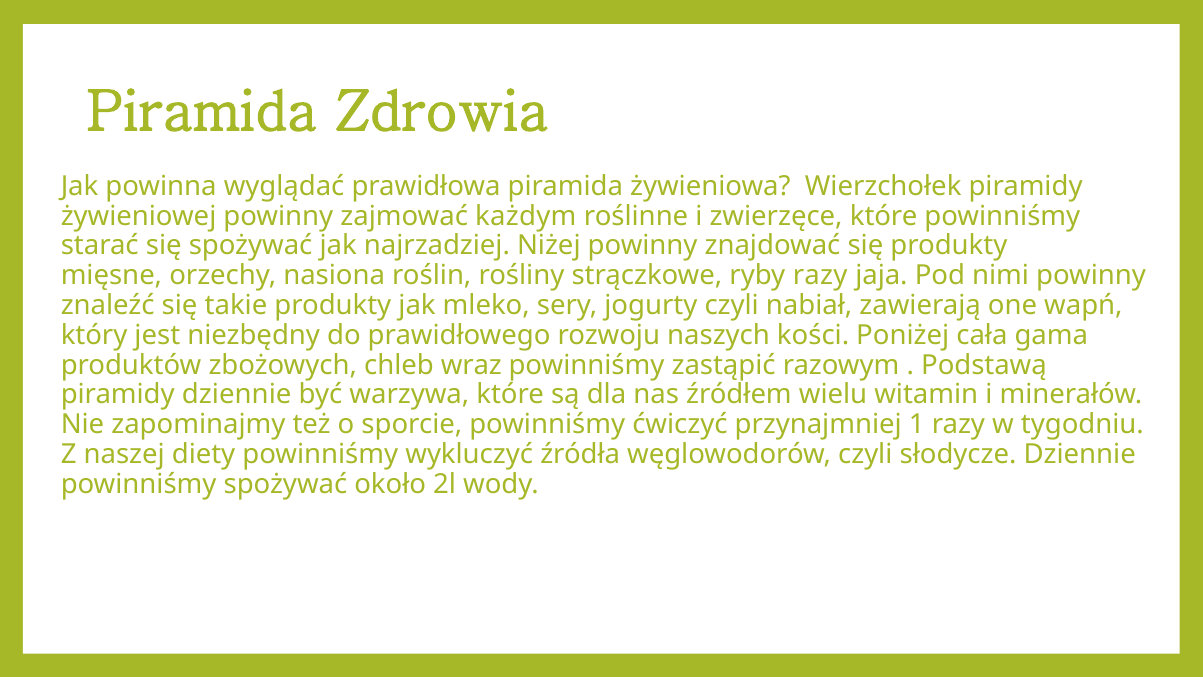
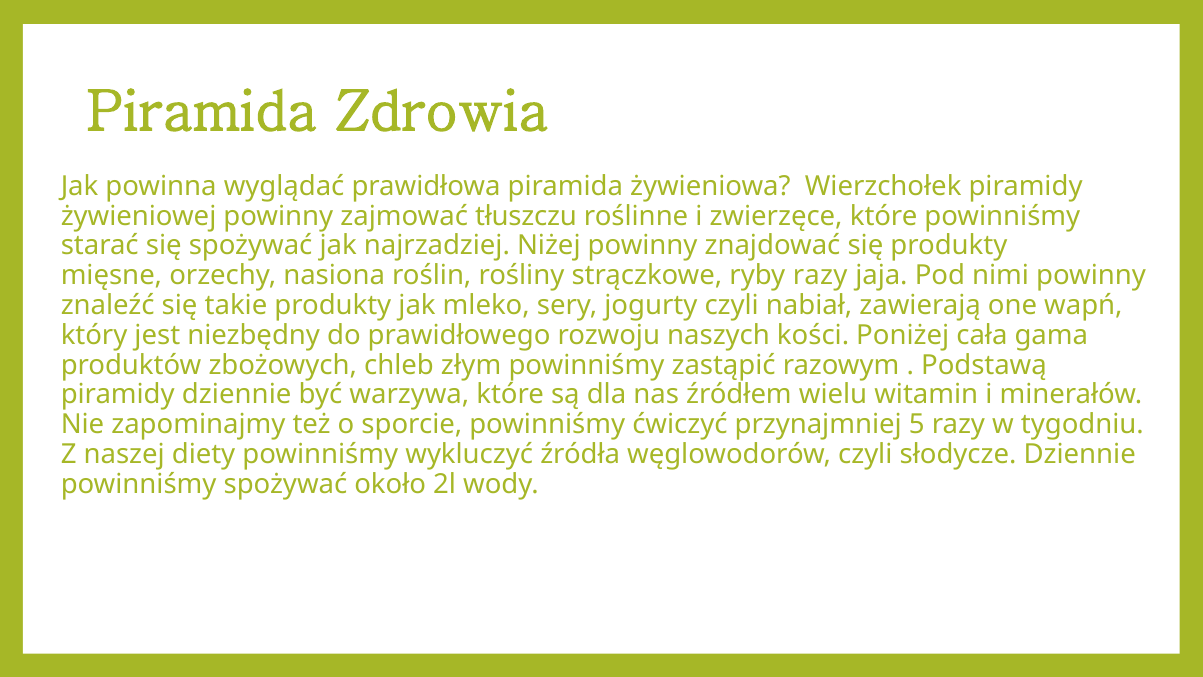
każdym: każdym -> tłuszczu
wraz: wraz -> złym
1: 1 -> 5
